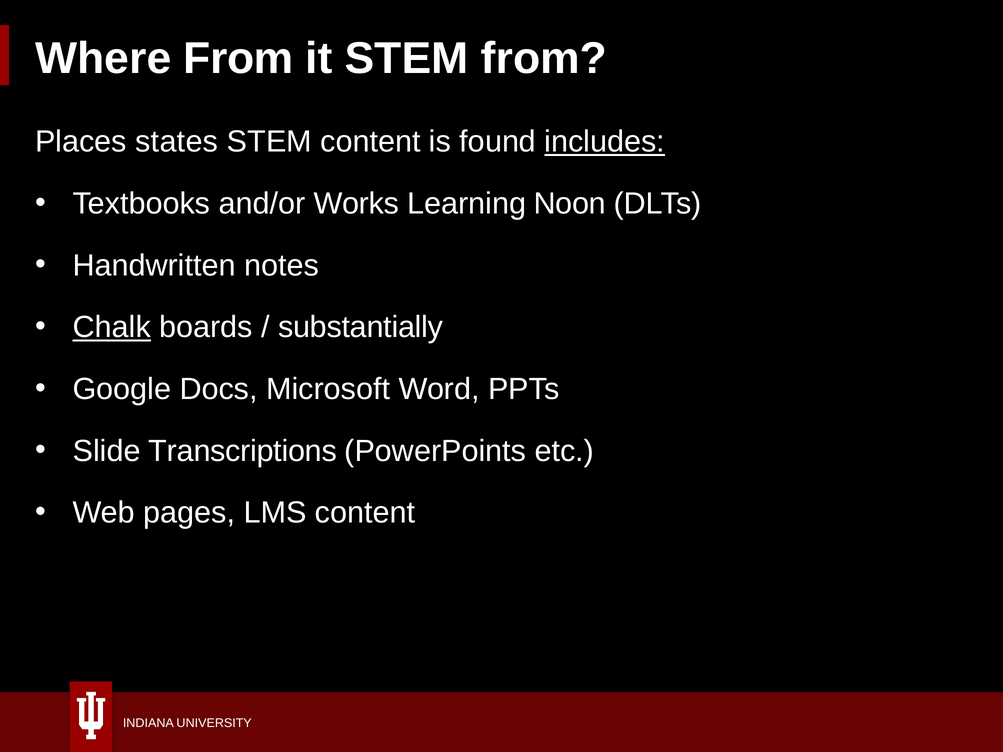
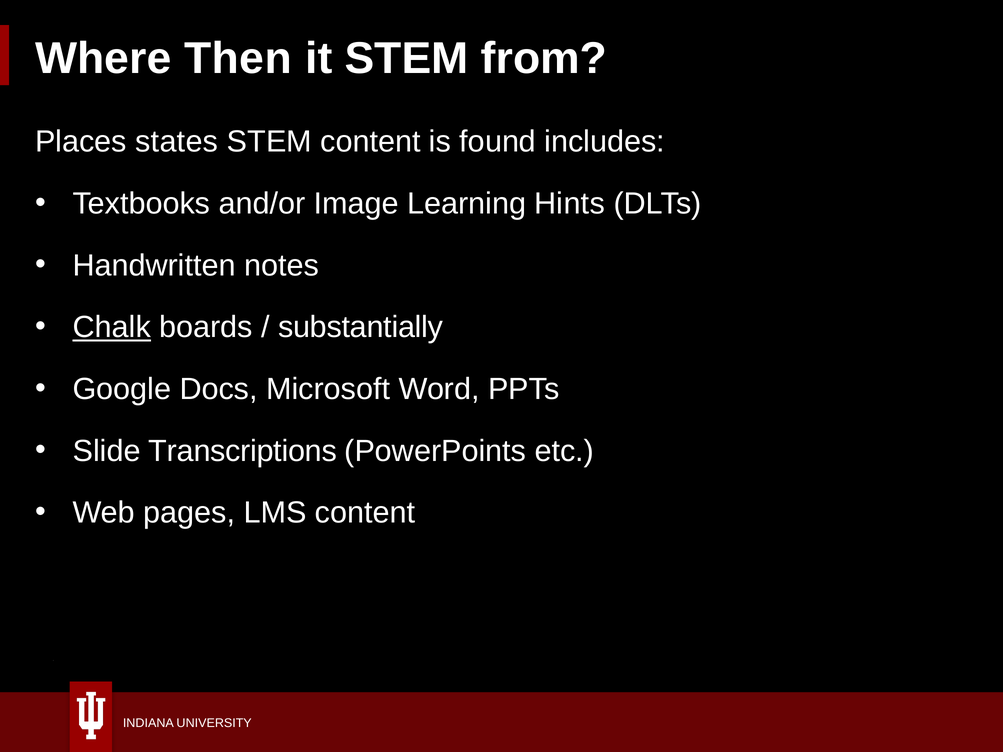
Where From: From -> Then
includes underline: present -> none
Works: Works -> Image
Noon: Noon -> Hints
